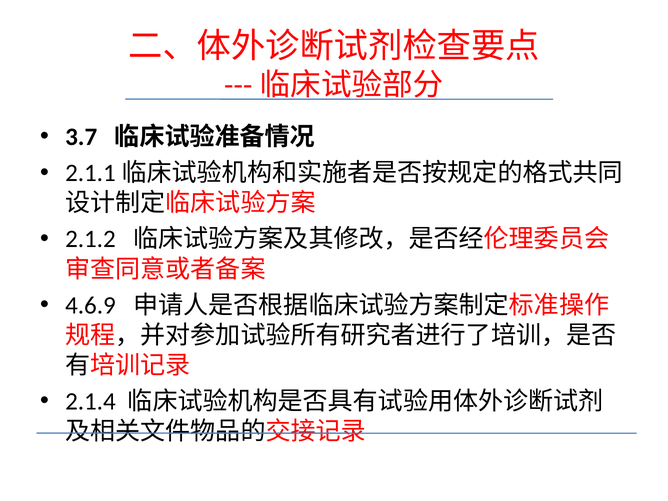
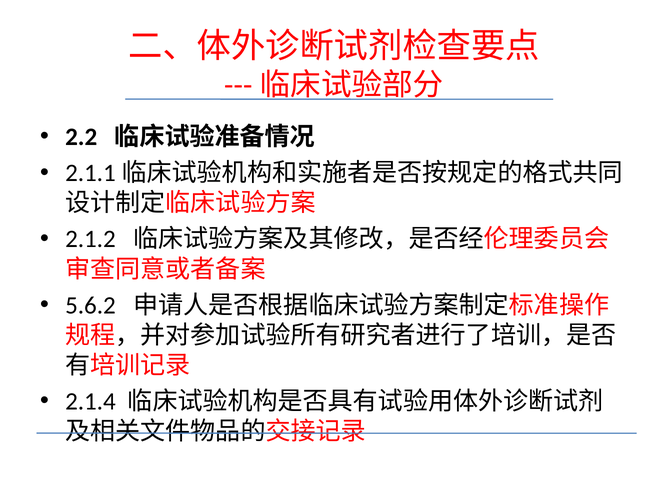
3.7: 3.7 -> 2.2
4.6.9: 4.6.9 -> 5.6.2
